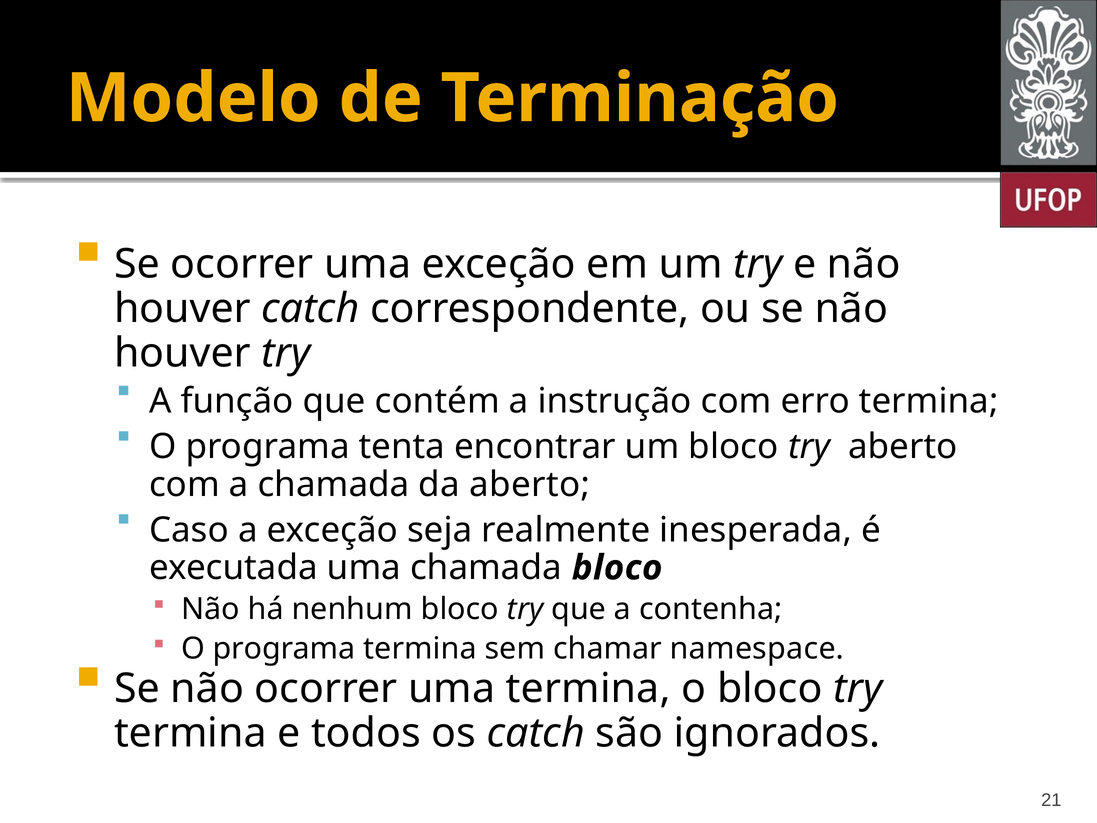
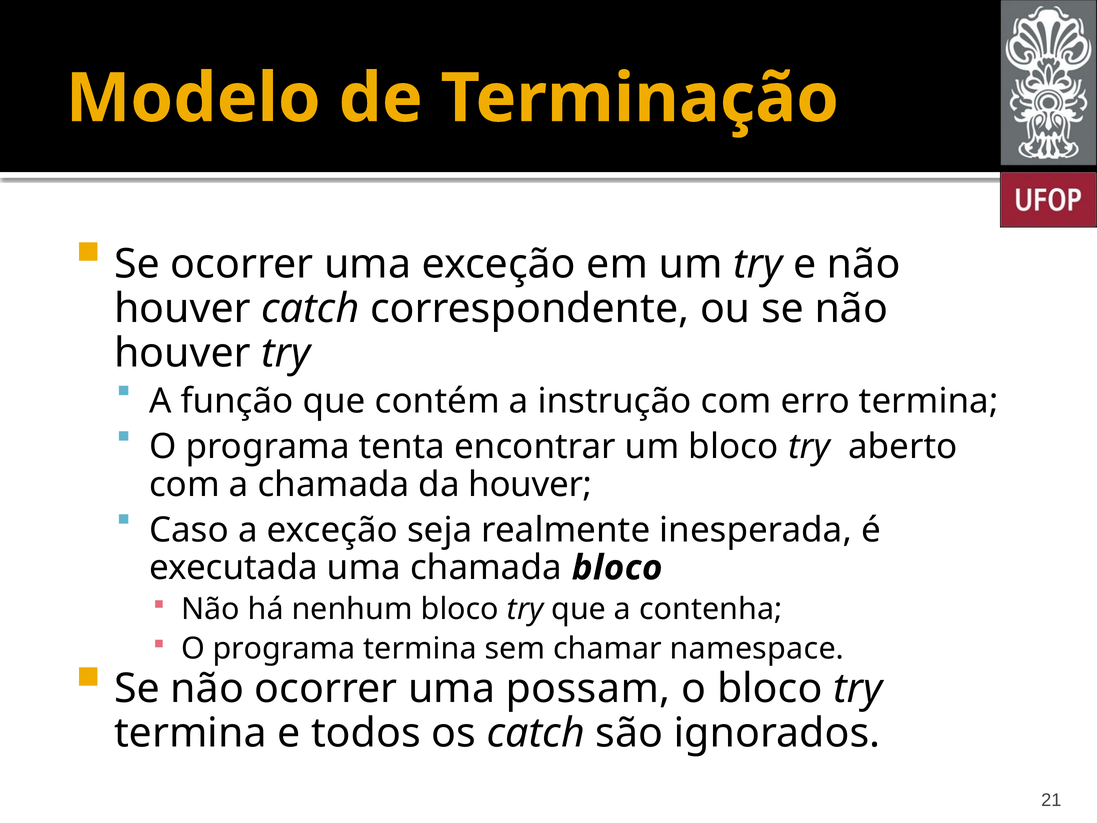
da aberto: aberto -> houver
uma termina: termina -> possam
